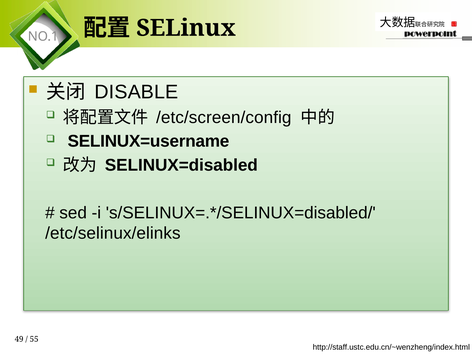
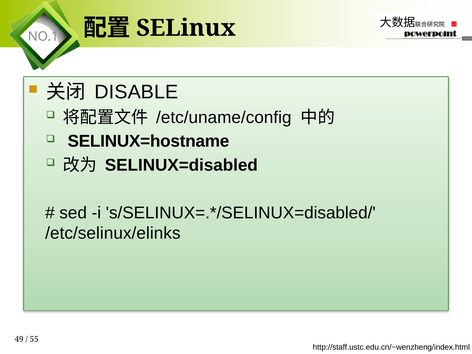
/etc/screen/config: /etc/screen/config -> /etc/uname/config
SELINUX=username: SELINUX=username -> SELINUX=hostname
